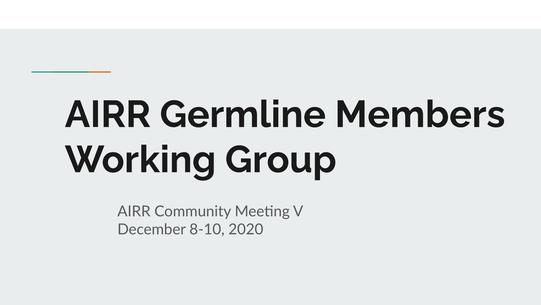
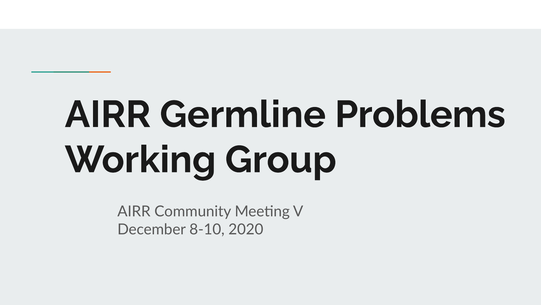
Members: Members -> Problems
